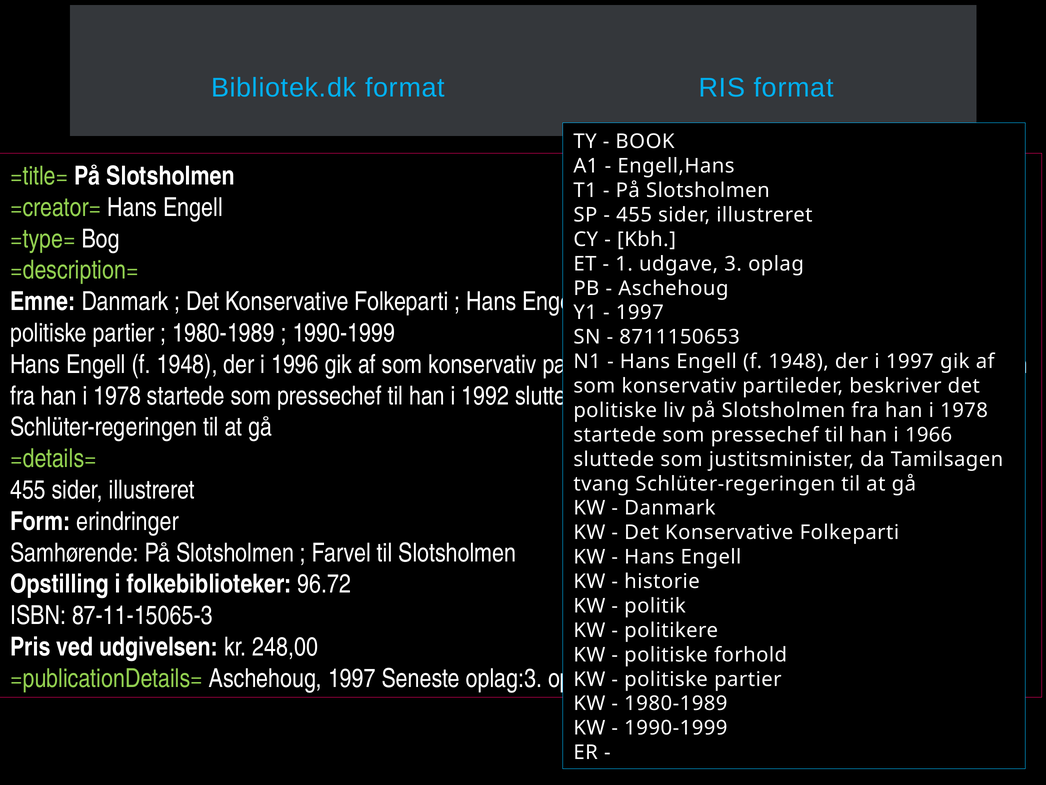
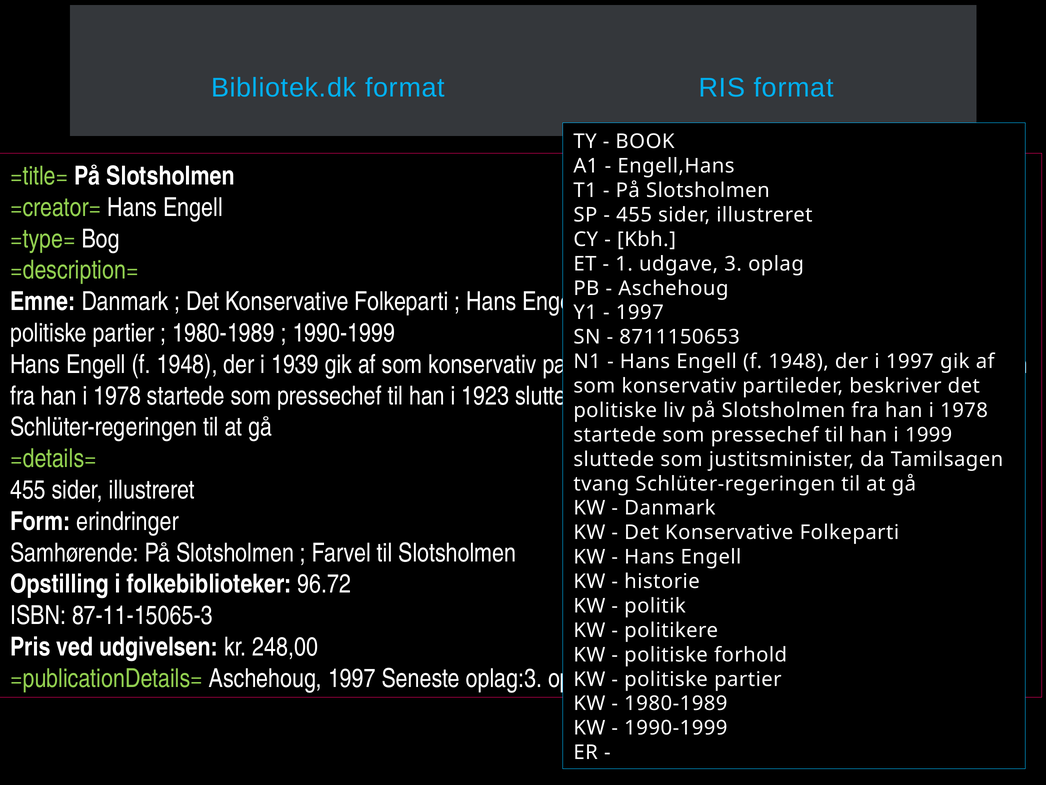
1996: 1996 -> 1939
1992: 1992 -> 1923
1966: 1966 -> 1999
